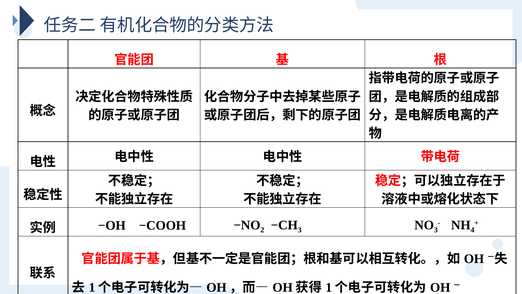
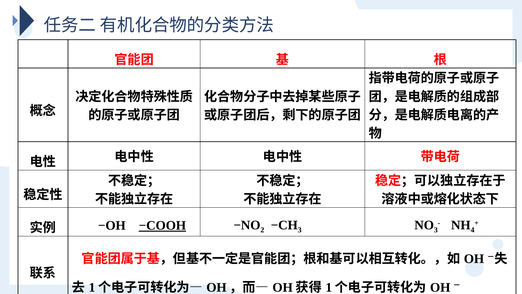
−COOH underline: none -> present
